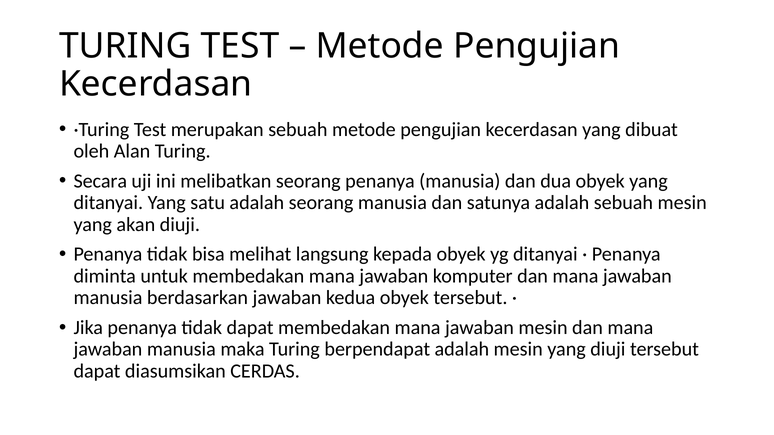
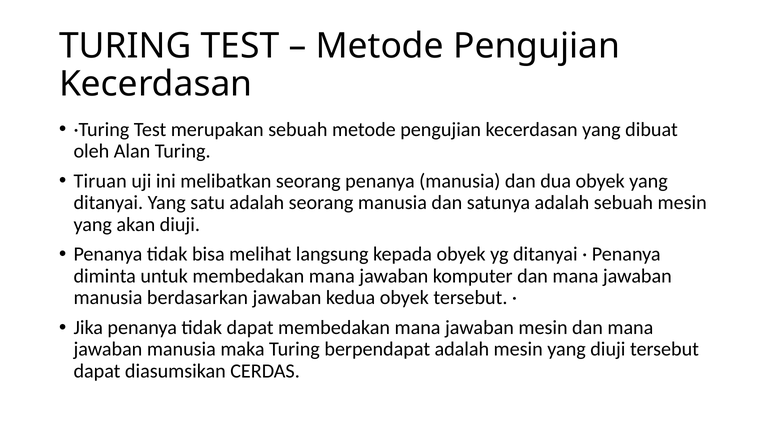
Secara: Secara -> Tiruan
